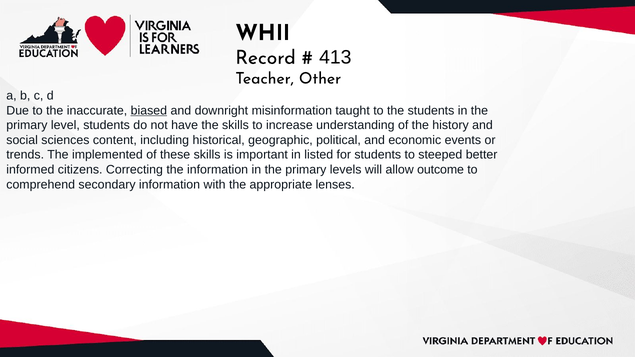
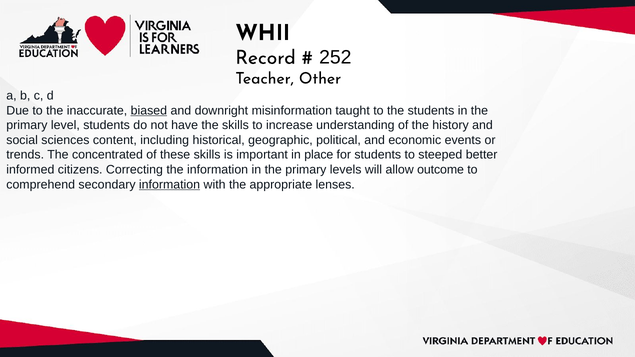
413: 413 -> 252
implemented: implemented -> concentrated
listed: listed -> place
information at (170, 185) underline: none -> present
